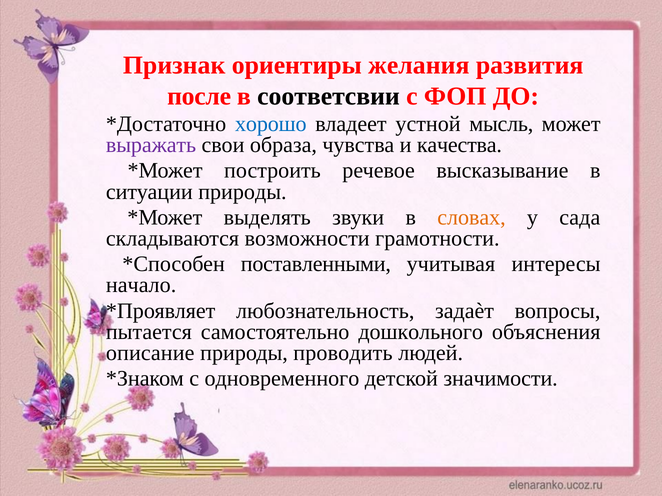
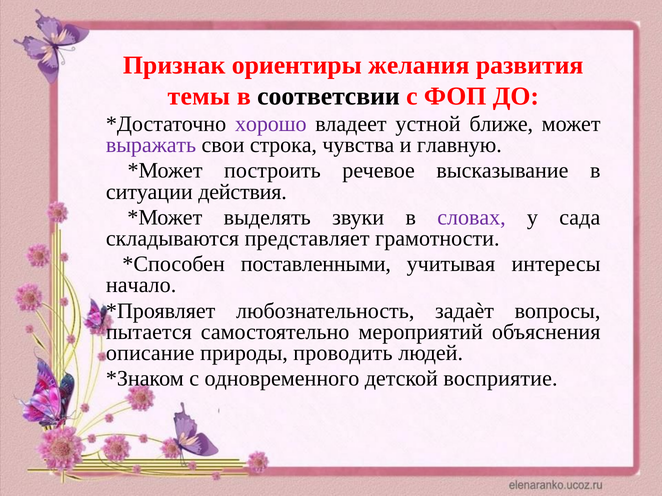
после: после -> темы
хорошо colour: blue -> purple
мысль: мысль -> ближе
образа: образа -> строка
качества: качества -> главную
ситуации природы: природы -> действия
словах colour: orange -> purple
возможности: возможности -> представляет
дошкольного: дошкольного -> мероприятий
значимости: значимости -> восприятие
